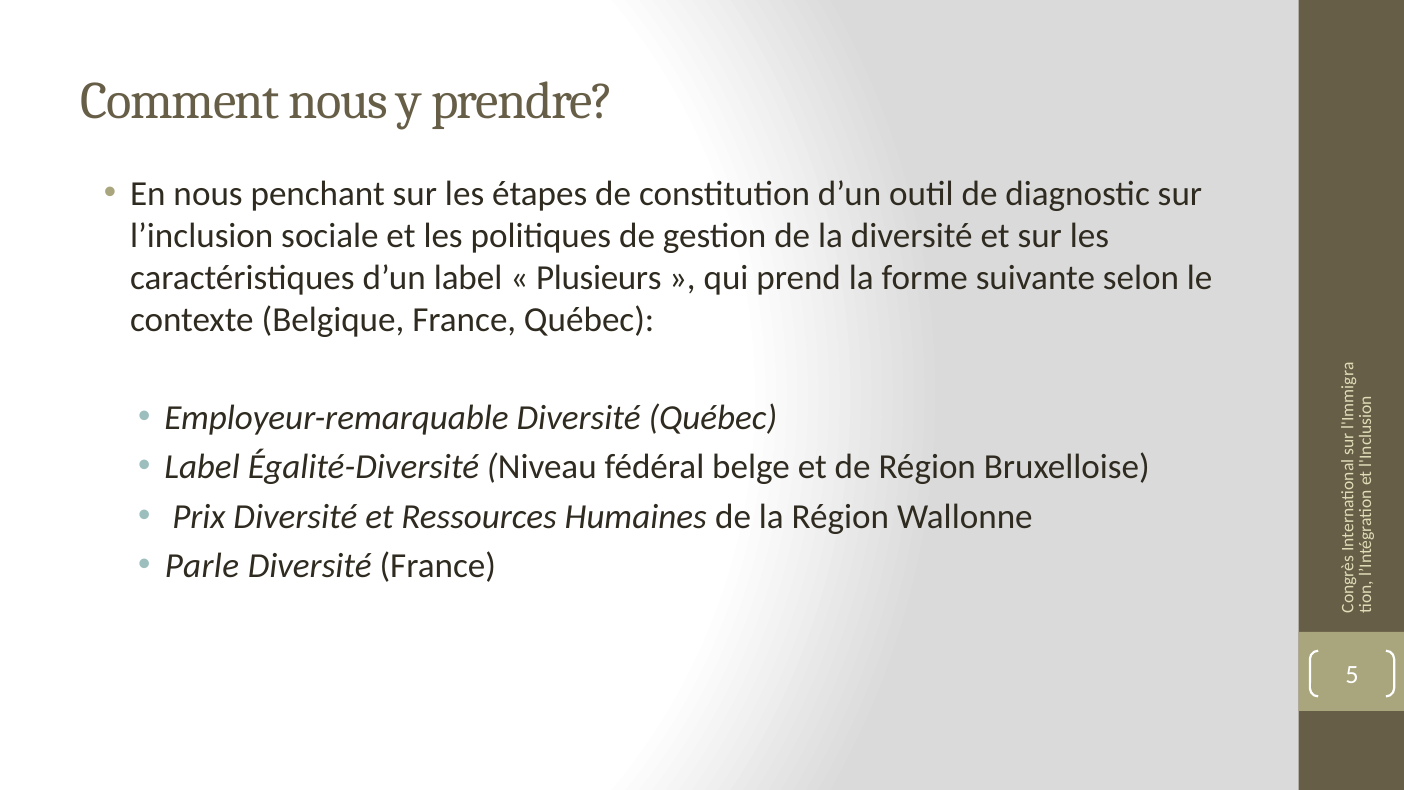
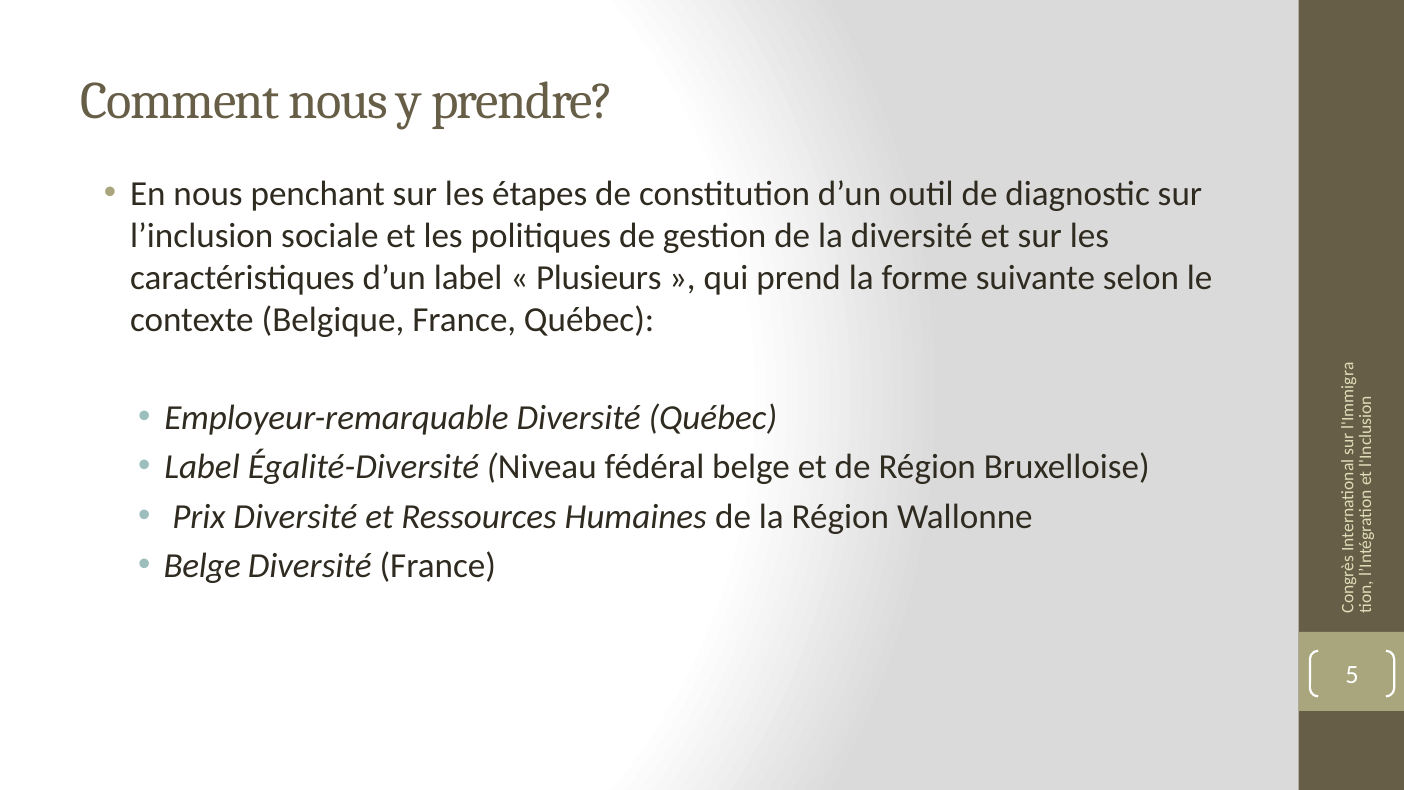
Parle at (202, 565): Parle -> Belge
